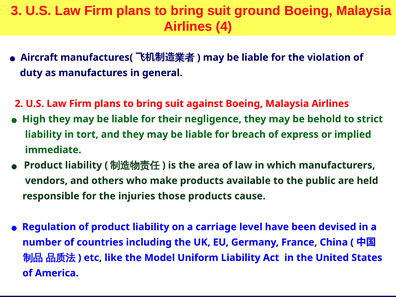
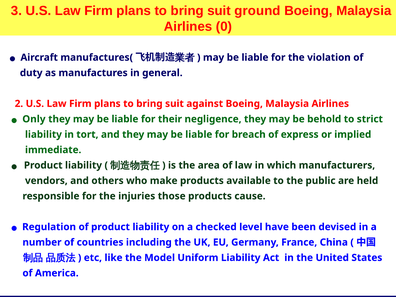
4: 4 -> 0
High: High -> Only
carriage: carriage -> checked
